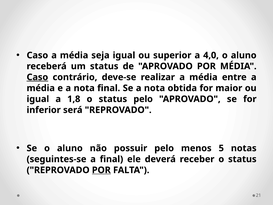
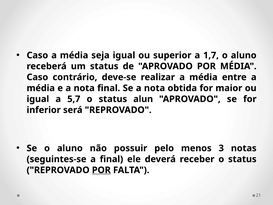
4,0: 4,0 -> 1,7
Caso at (37, 77) underline: present -> none
1,8: 1,8 -> 5,7
status pelo: pelo -> alun
5: 5 -> 3
